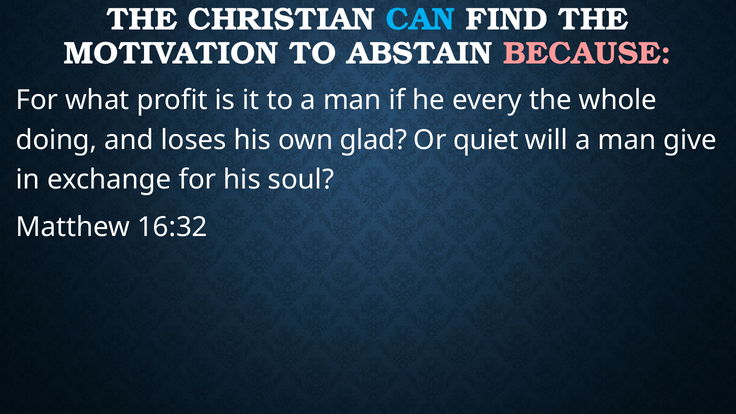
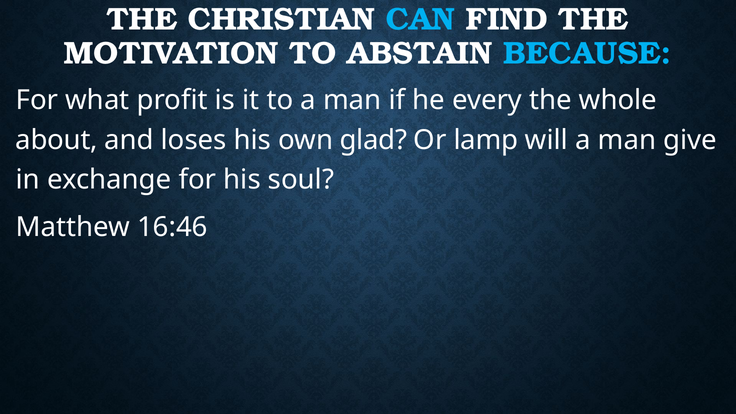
BECAUSE colour: pink -> light blue
doing: doing -> about
quiet: quiet -> lamp
16:32: 16:32 -> 16:46
